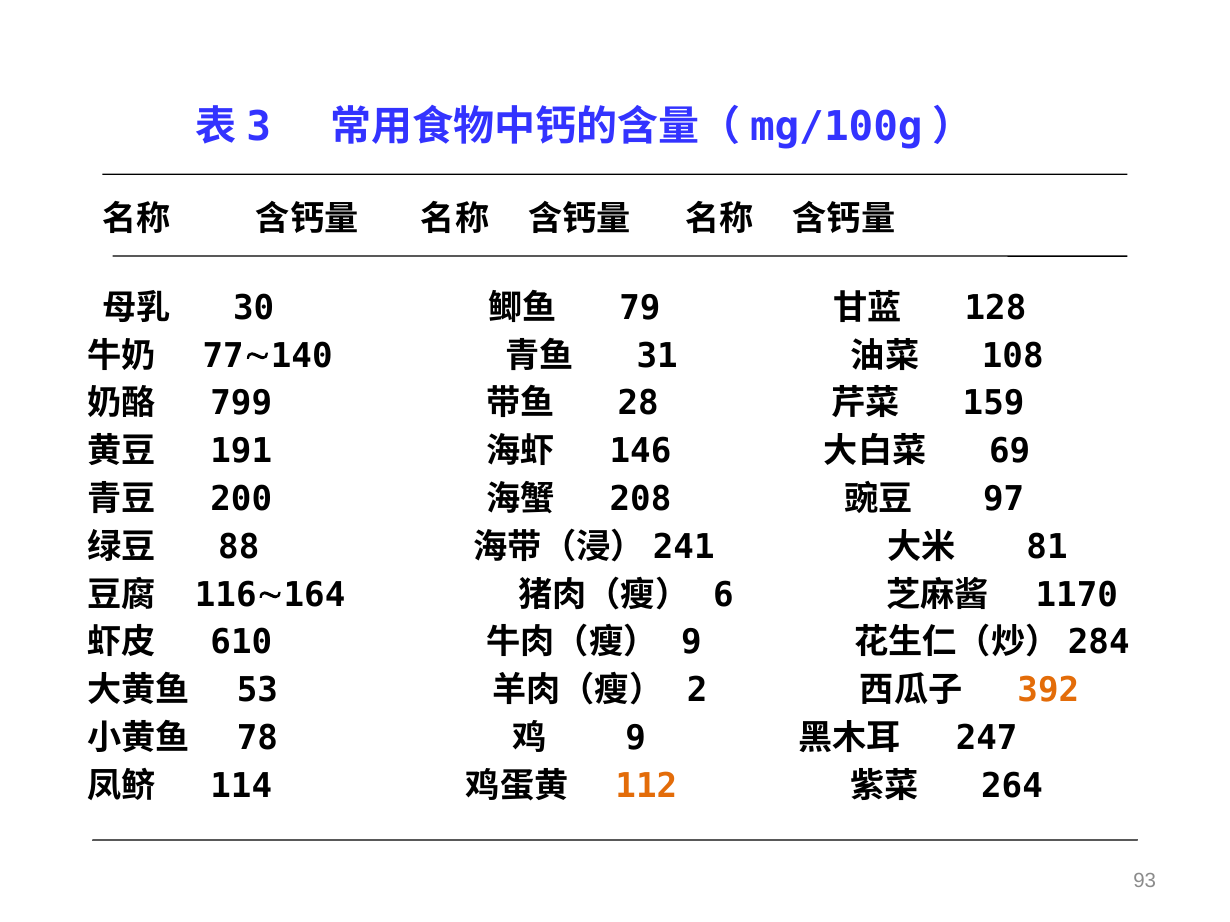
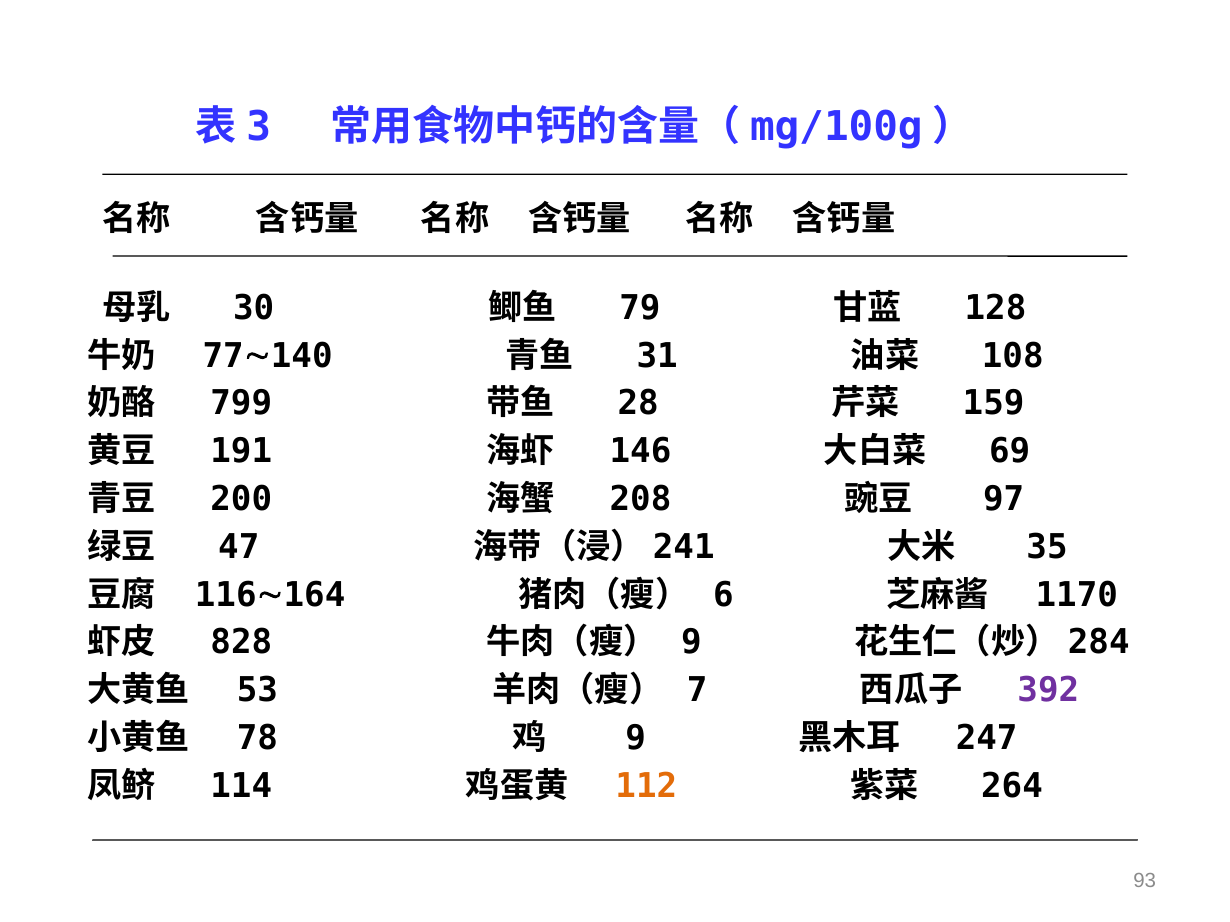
88: 88 -> 47
81: 81 -> 35
610: 610 -> 828
2: 2 -> 7
392 colour: orange -> purple
